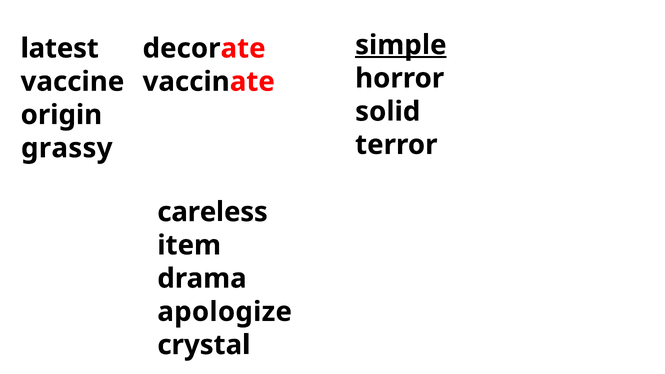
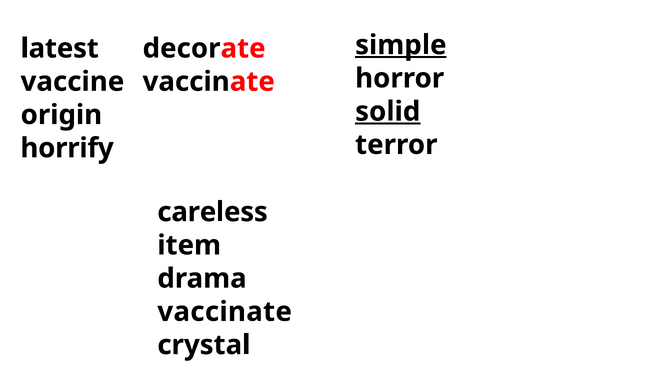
solid underline: none -> present
grassy: grassy -> horrify
apologize at (225, 312): apologize -> vaccinate
